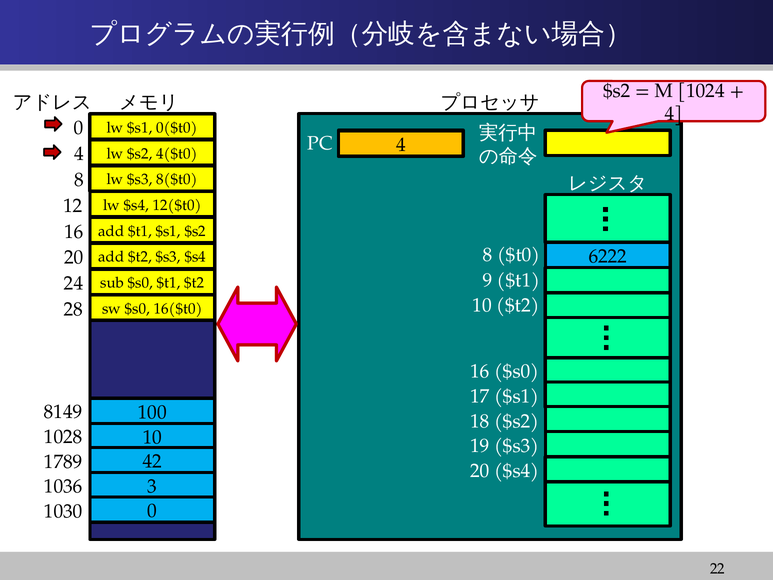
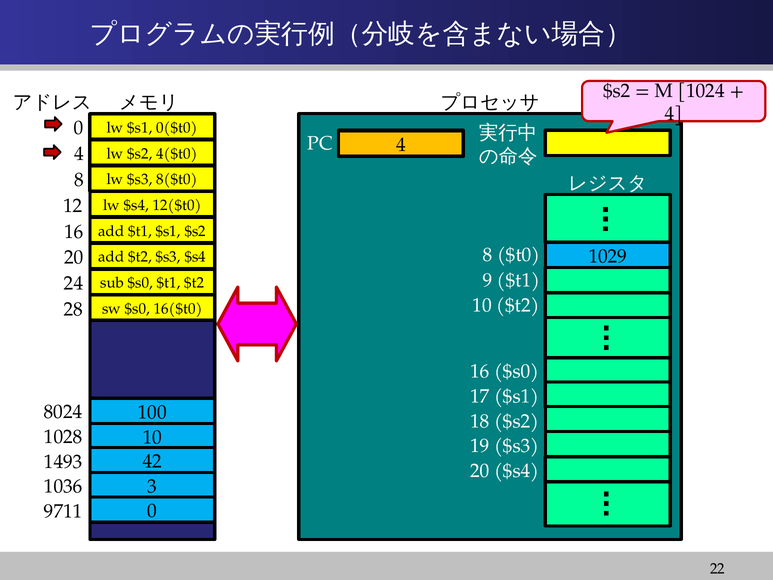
6222: 6222 -> 1029
8149: 8149 -> 8024
1789: 1789 -> 1493
1030: 1030 -> 9711
